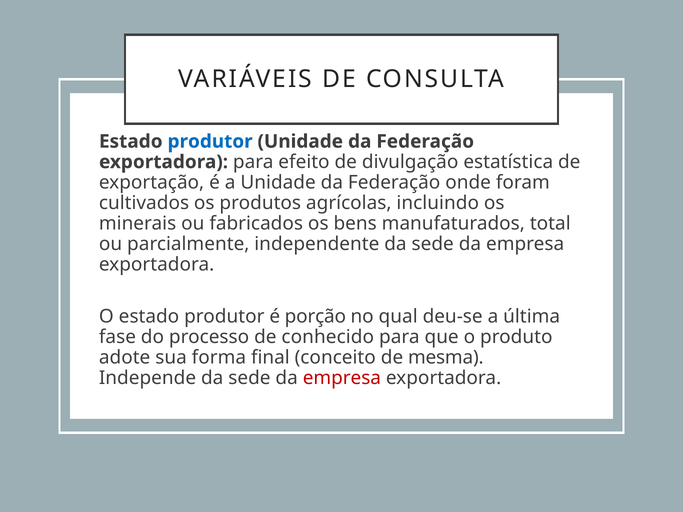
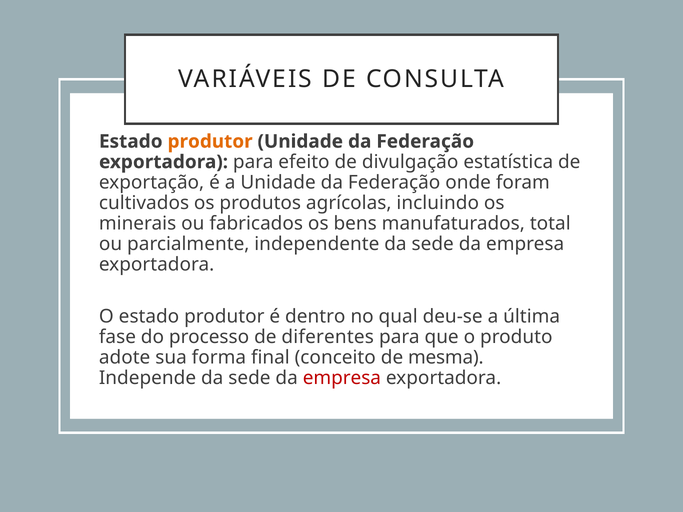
produtor at (210, 142) colour: blue -> orange
porção: porção -> dentro
conhecido: conhecido -> diferentes
